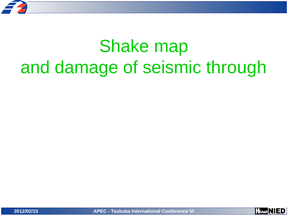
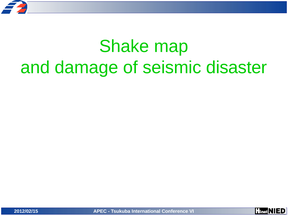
through: through -> disaster
